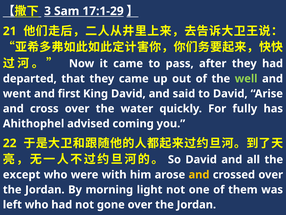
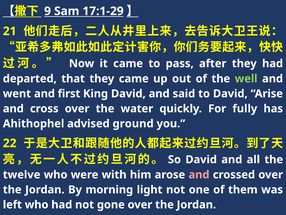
3: 3 -> 9
coming: coming -> ground
except: except -> twelve
and at (199, 174) colour: yellow -> pink
